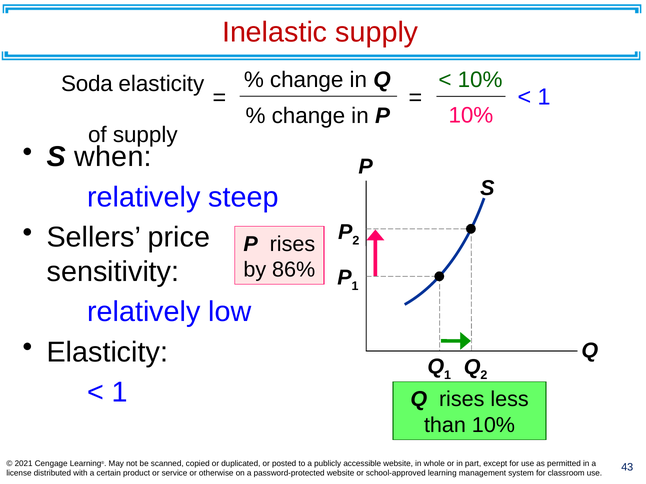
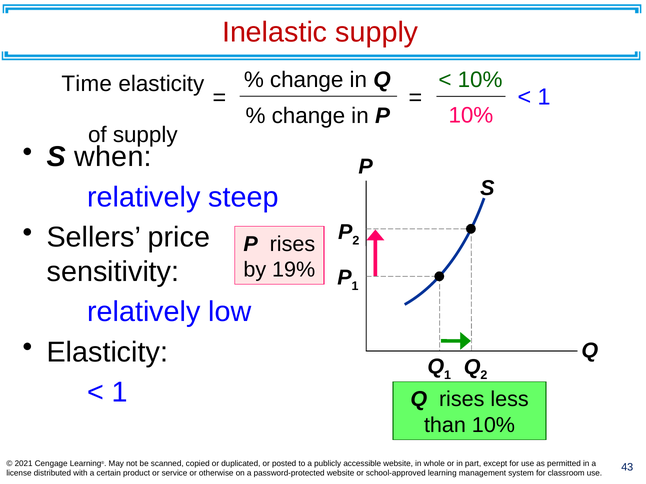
Soda: Soda -> Time
86%: 86% -> 19%
